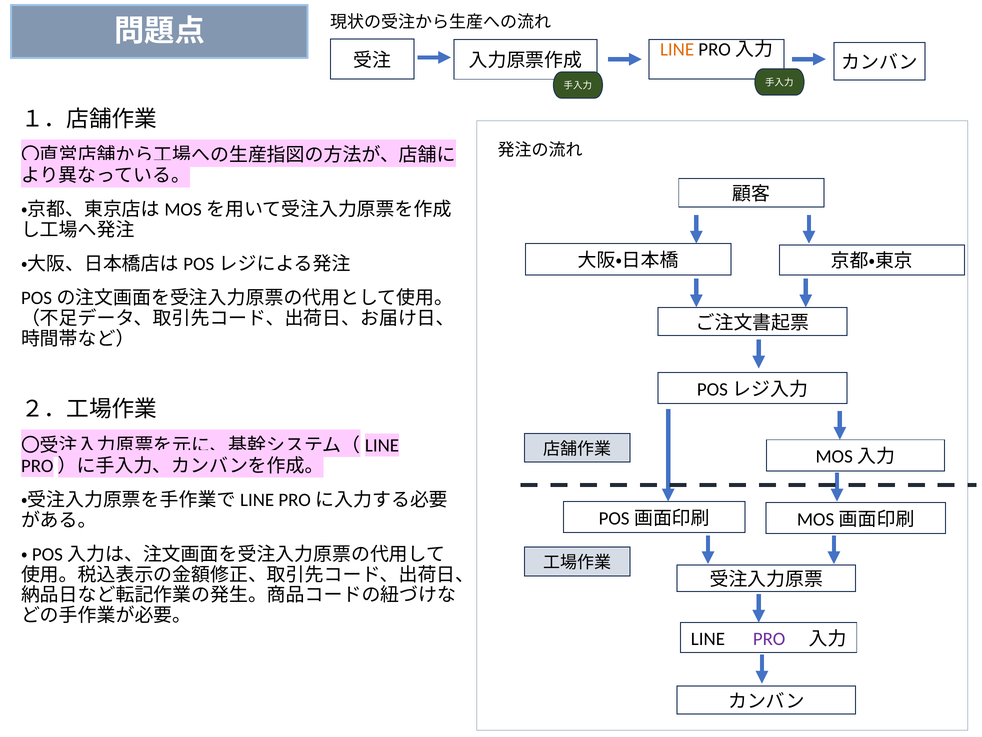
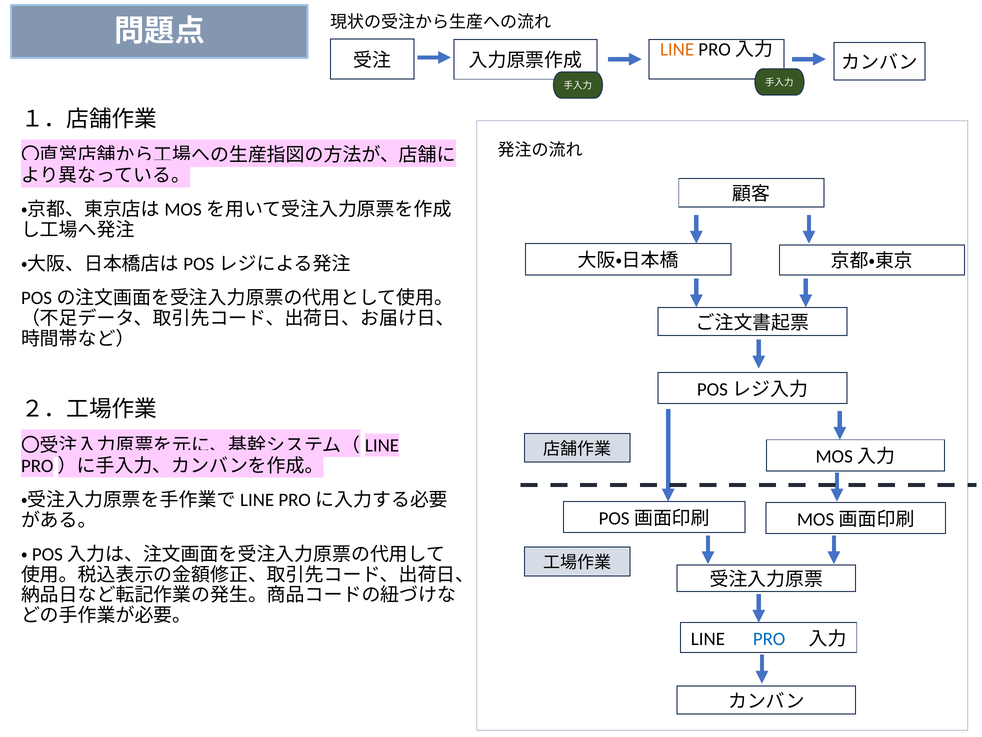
PRO colour: purple -> blue
